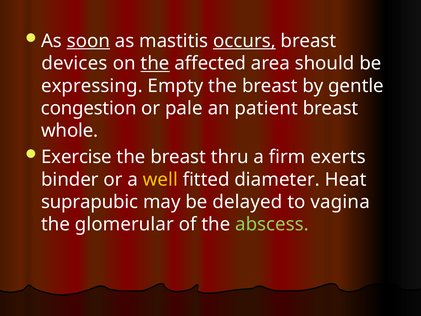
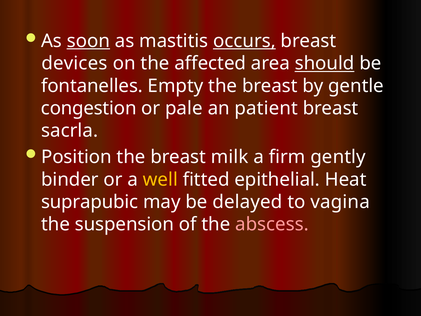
the at (155, 63) underline: present -> none
should underline: none -> present
expressing: expressing -> fontanelles
whole: whole -> sacrla
Exercise: Exercise -> Position
thru: thru -> milk
exerts: exerts -> gently
diameter: diameter -> epithelial
glomerular: glomerular -> suspension
abscess colour: light green -> pink
